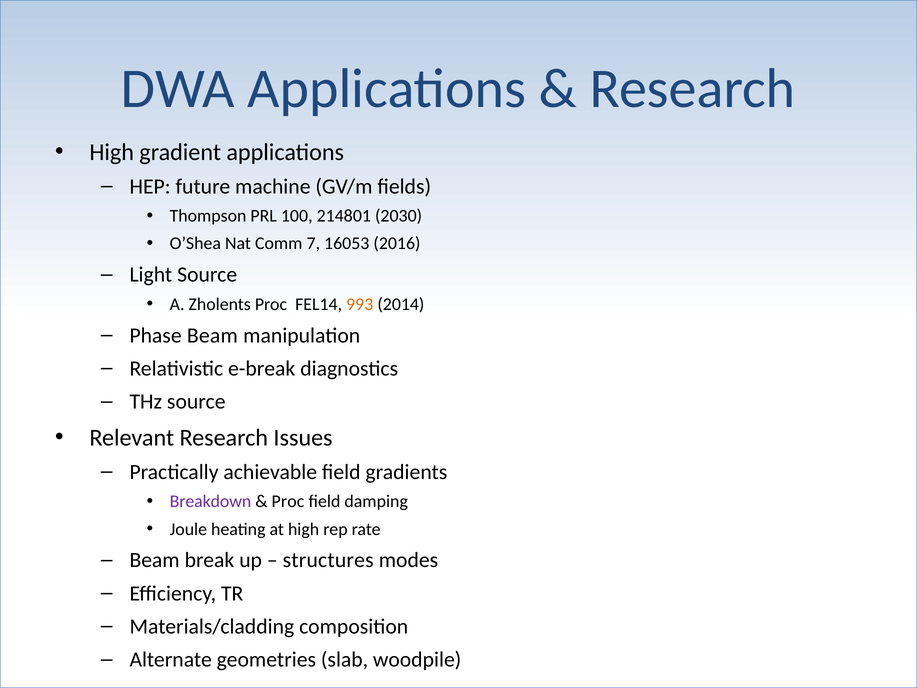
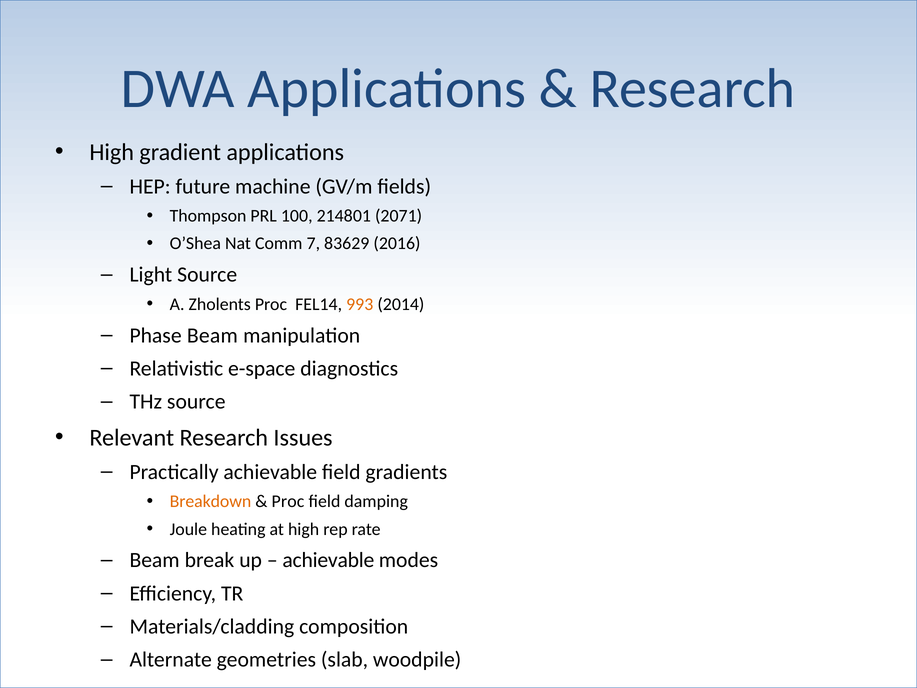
2030: 2030 -> 2071
16053: 16053 -> 83629
e-break: e-break -> e-space
Breakdown colour: purple -> orange
structures at (328, 560): structures -> achievable
